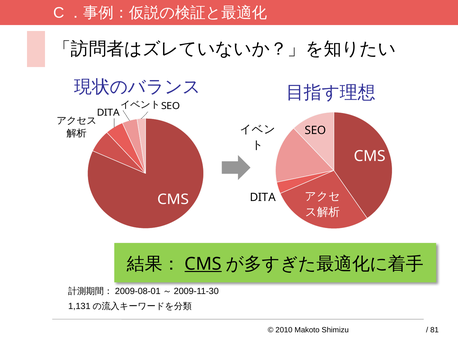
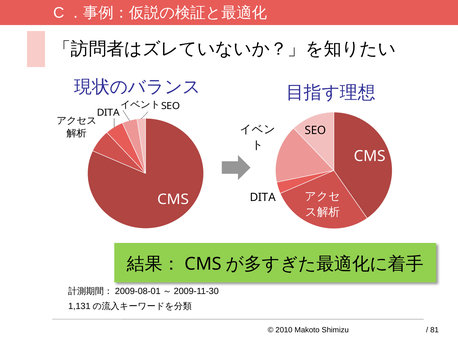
CMS at (203, 264) underline: present -> none
